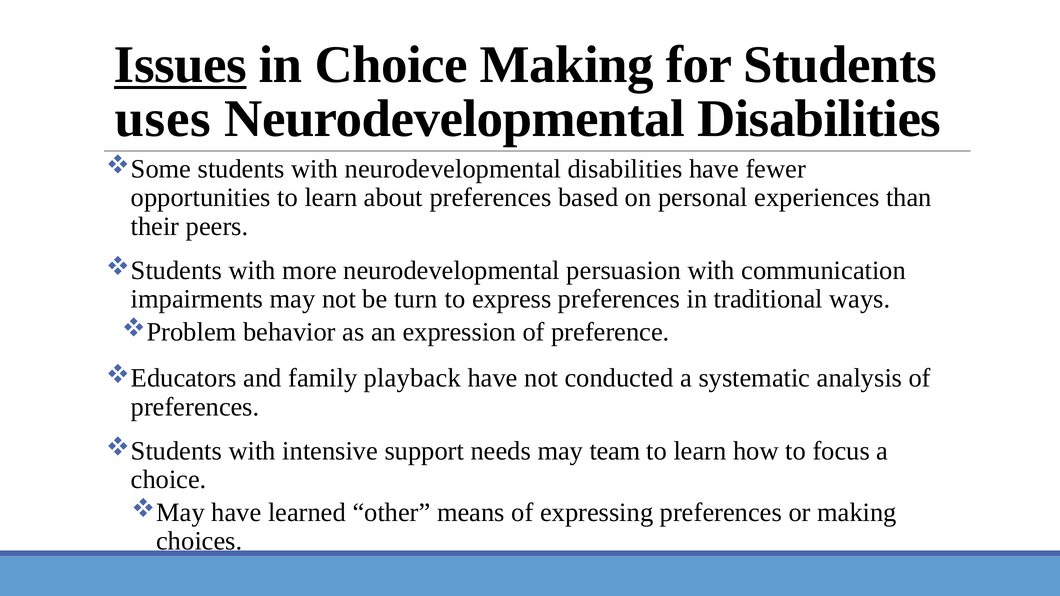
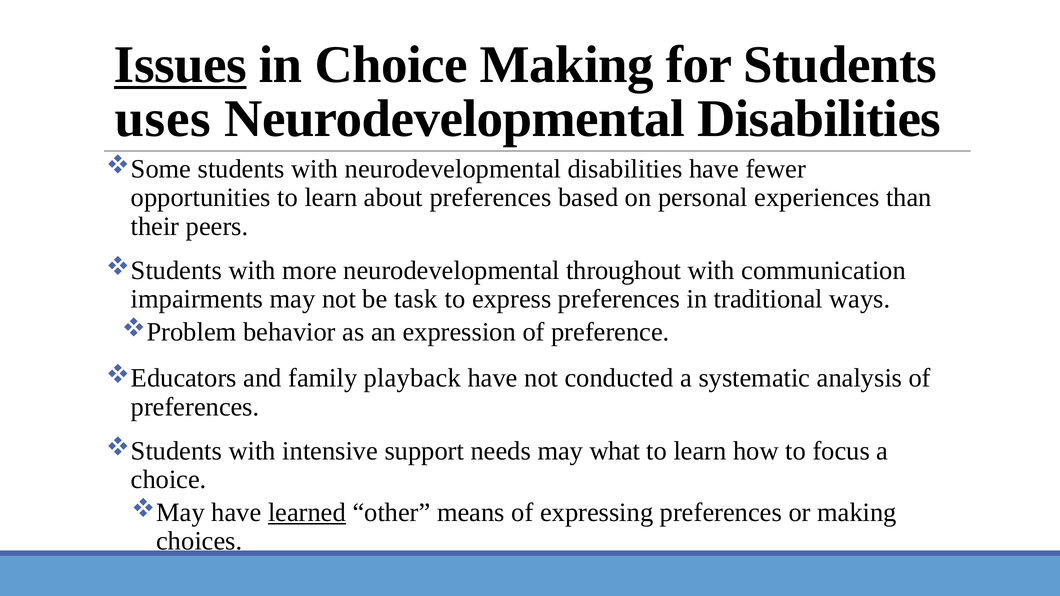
persuasion: persuasion -> throughout
turn: turn -> task
team: team -> what
learned underline: none -> present
